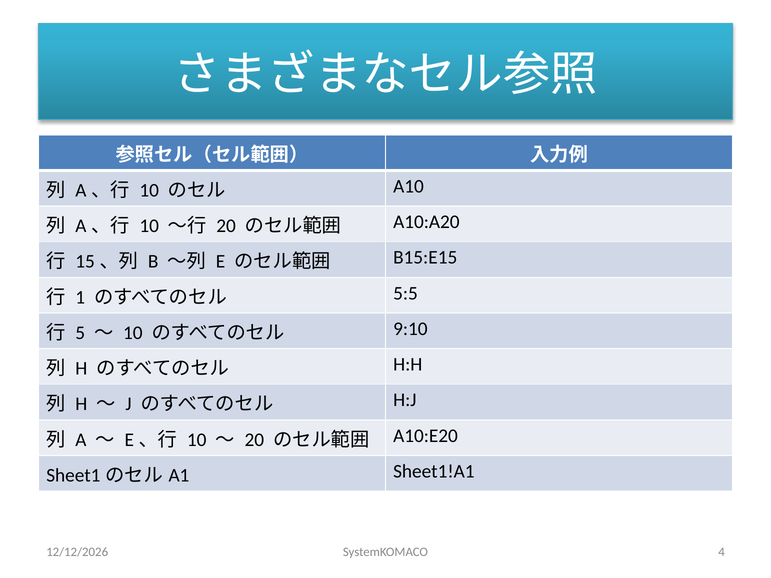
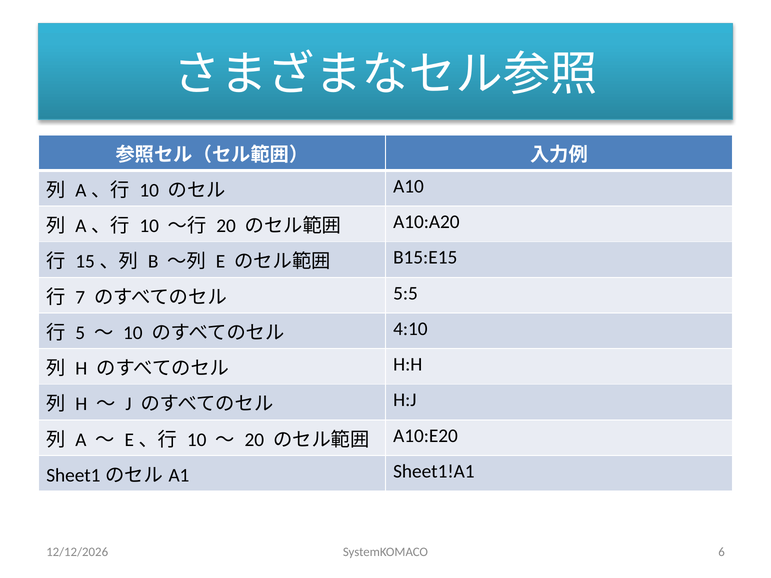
1: 1 -> 7
9:10: 9:10 -> 4:10
4: 4 -> 6
